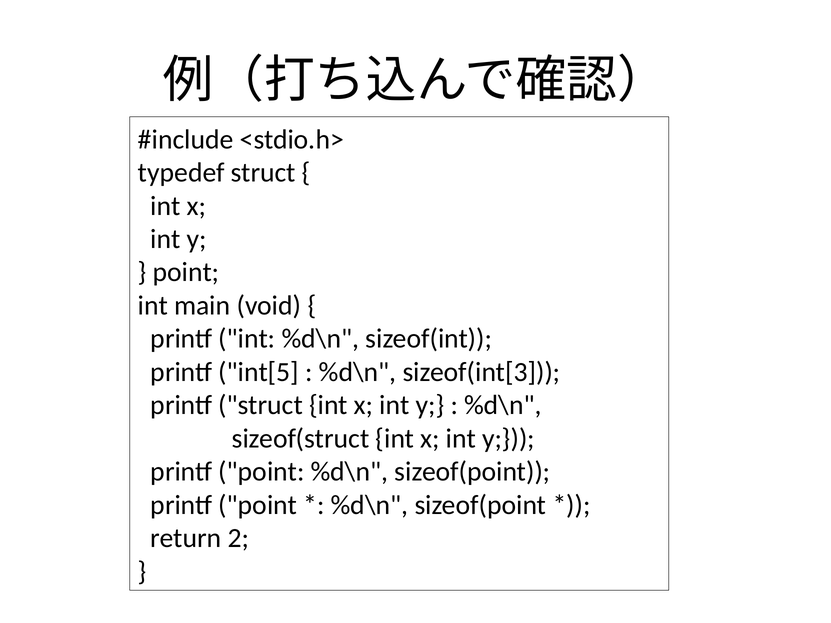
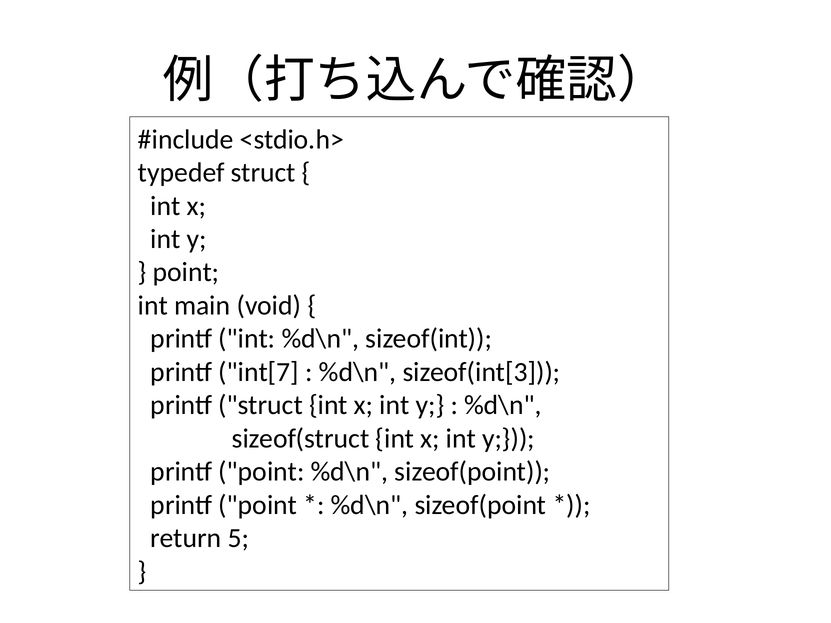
int[5: int[5 -> int[7
2: 2 -> 5
